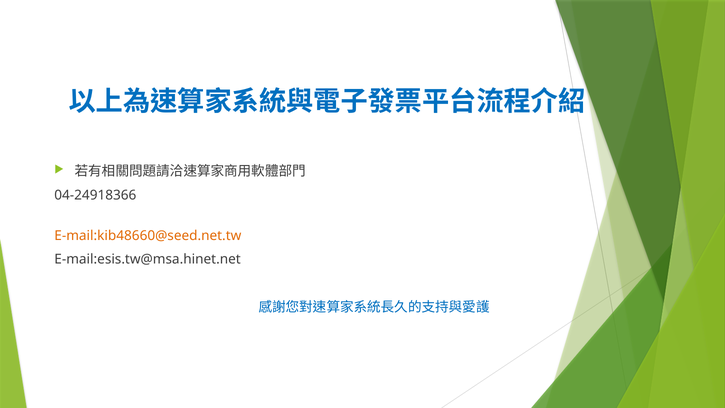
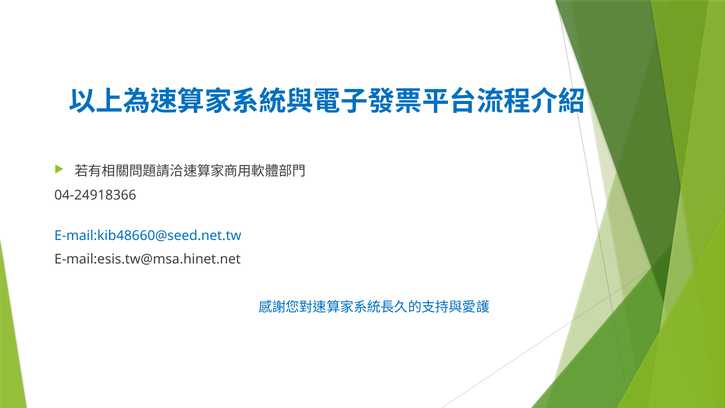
E-mail:kib48660@seed.net.tw colour: orange -> blue
